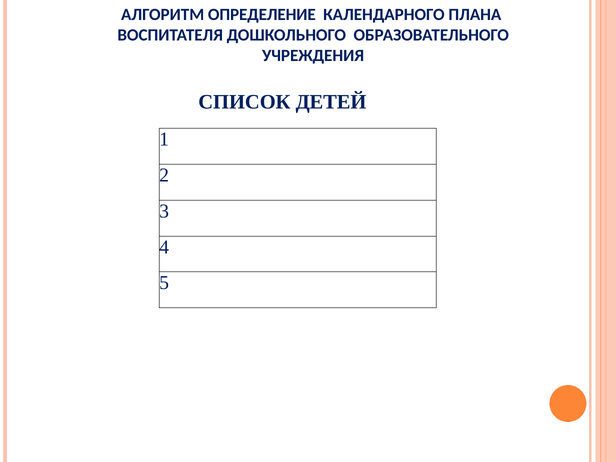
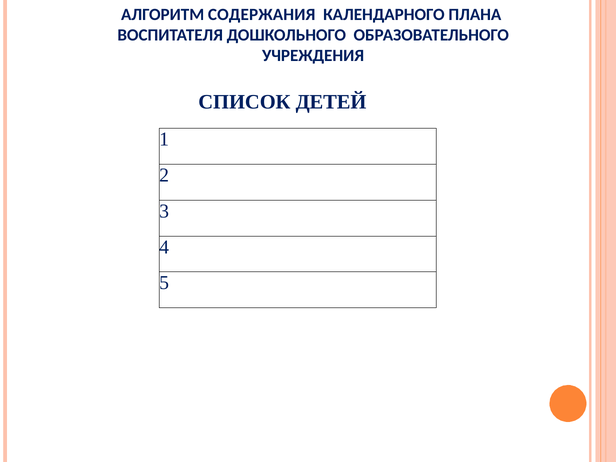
ОПРЕДЕЛЕНИЕ: ОПРЕДЕЛЕНИЕ -> СОДЕРЖАНИЯ
